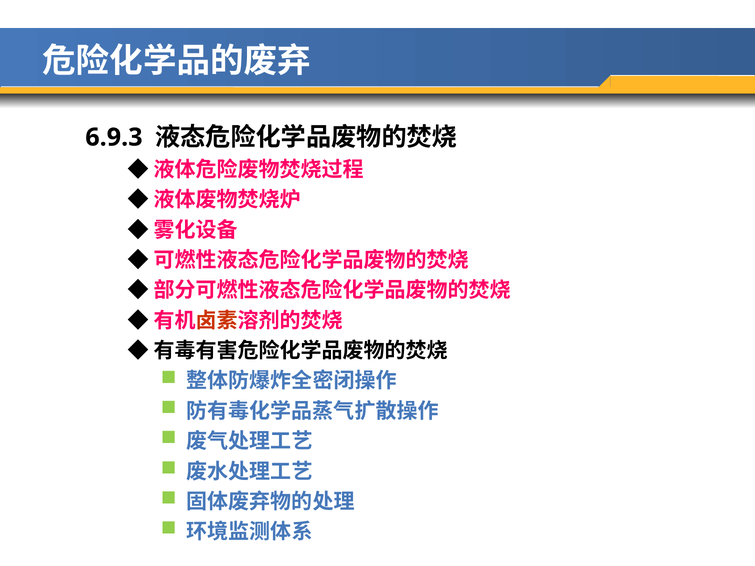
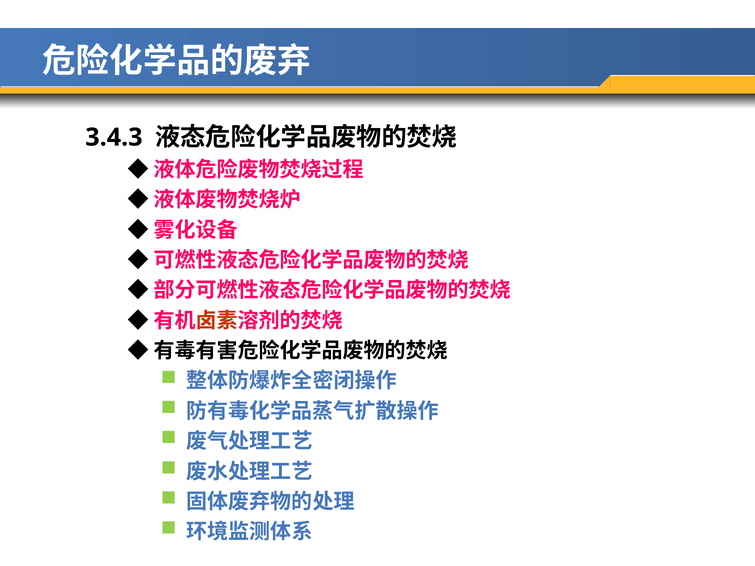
6.9.3: 6.9.3 -> 3.4.3
